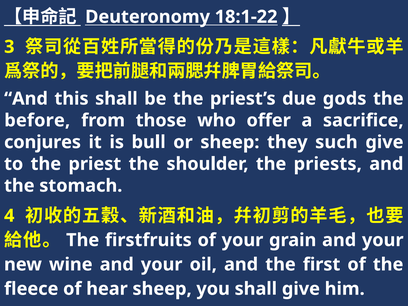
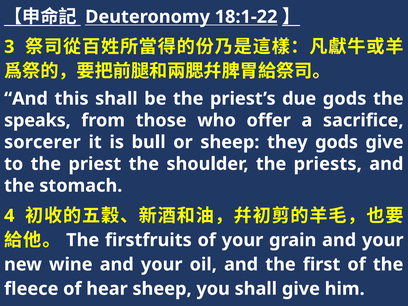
before: before -> speaks
conjures: conjures -> sorcerer
they such: such -> gods
